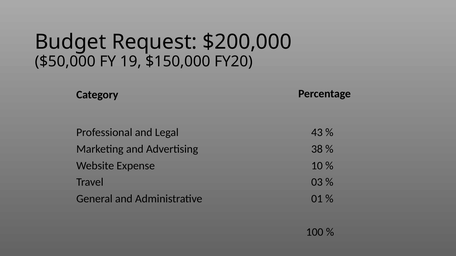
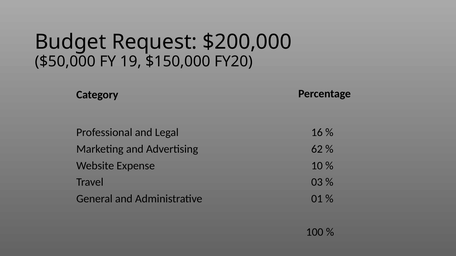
43: 43 -> 16
38: 38 -> 62
